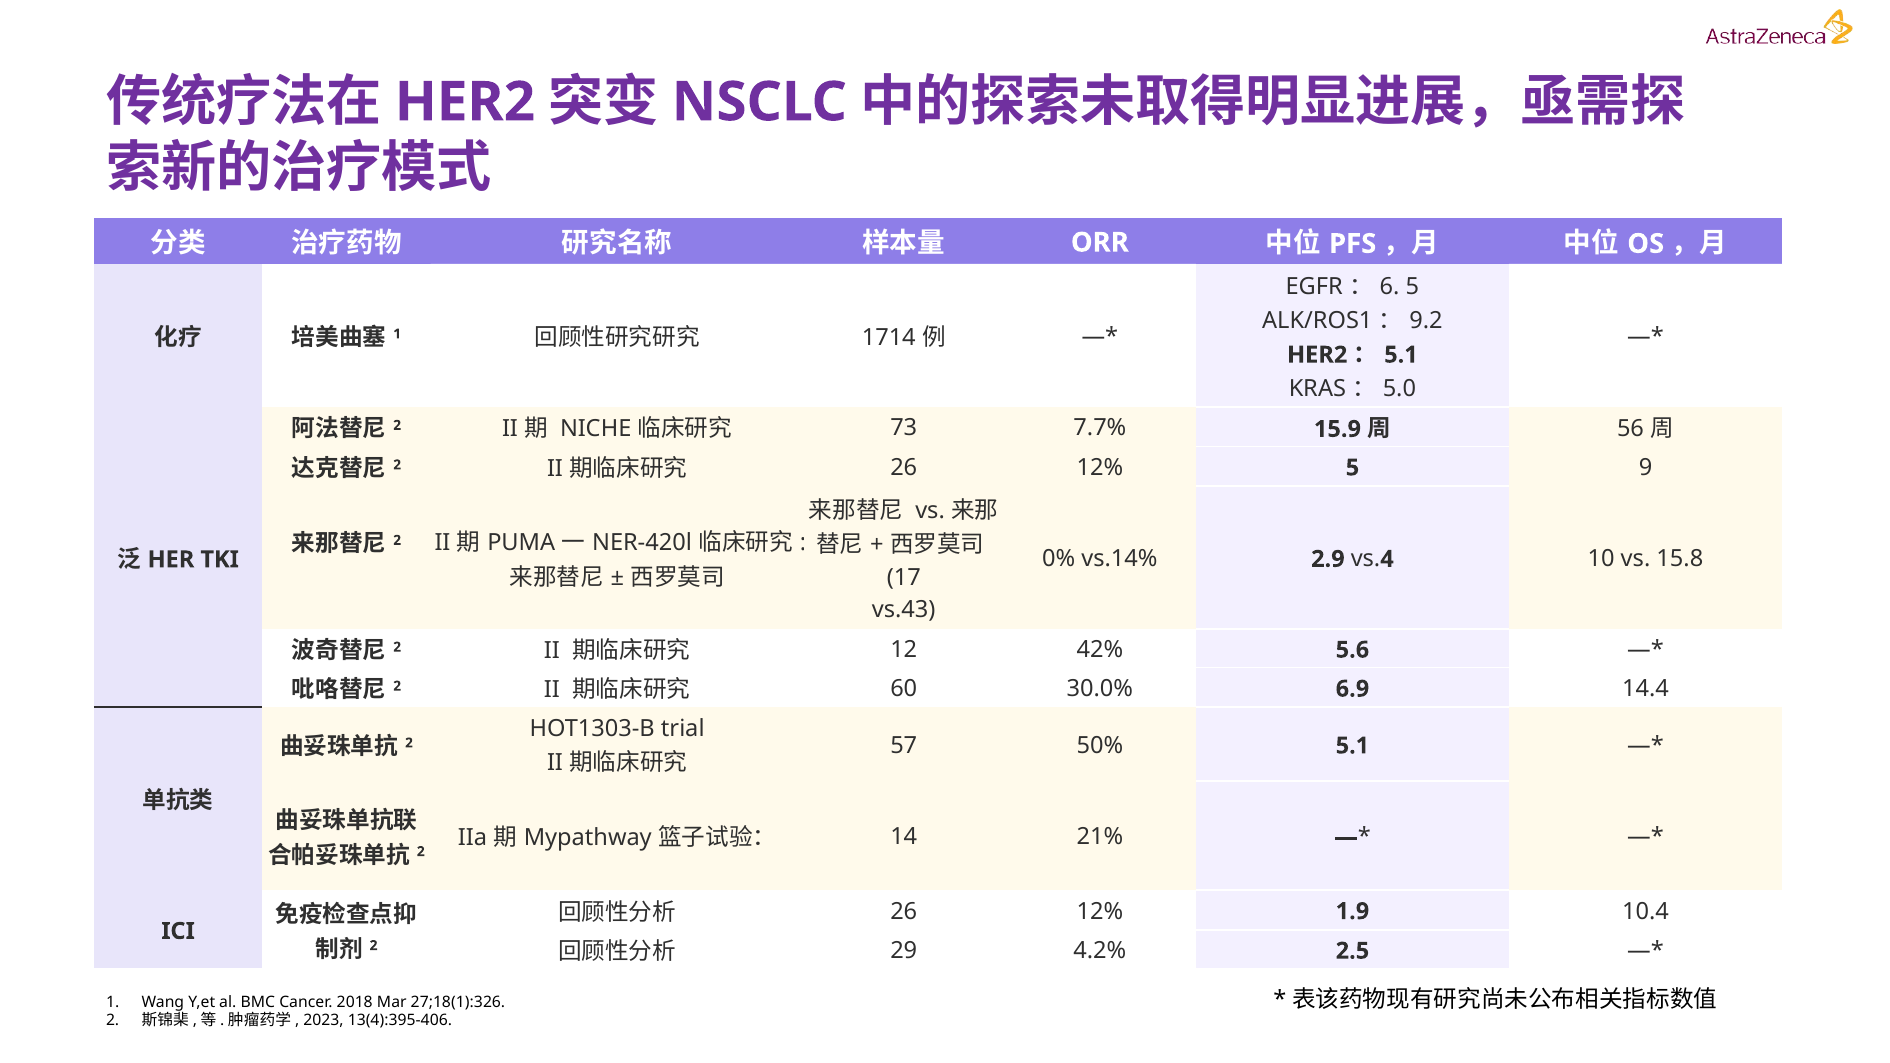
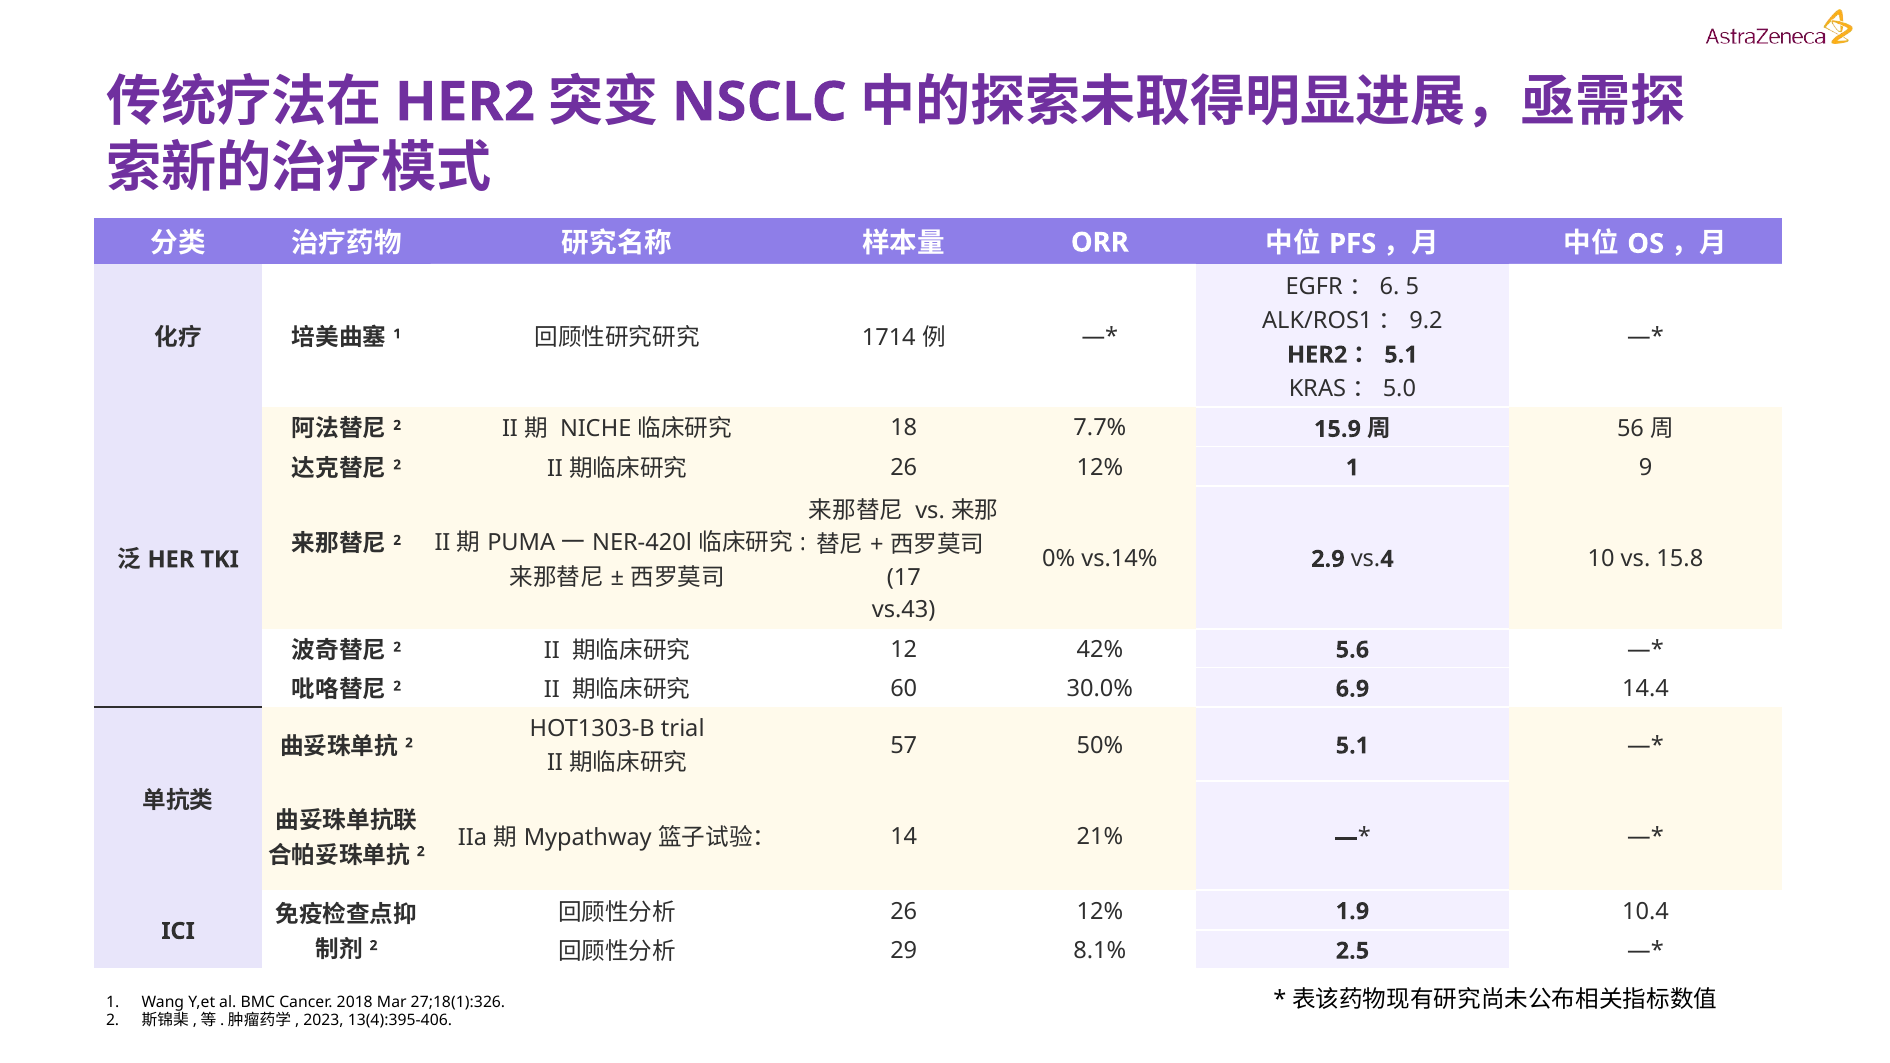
73: 73 -> 18
12% 5: 5 -> 1
4.2%: 4.2% -> 8.1%
